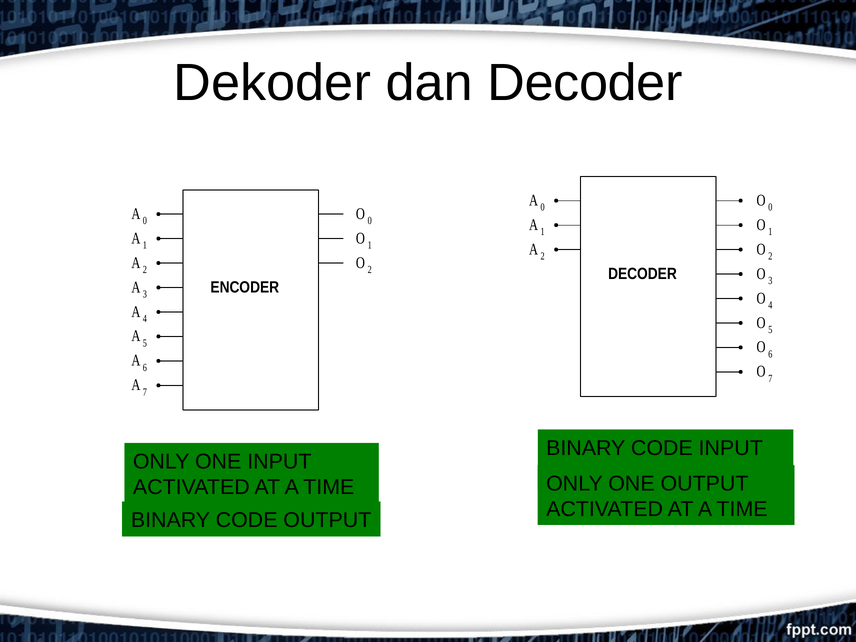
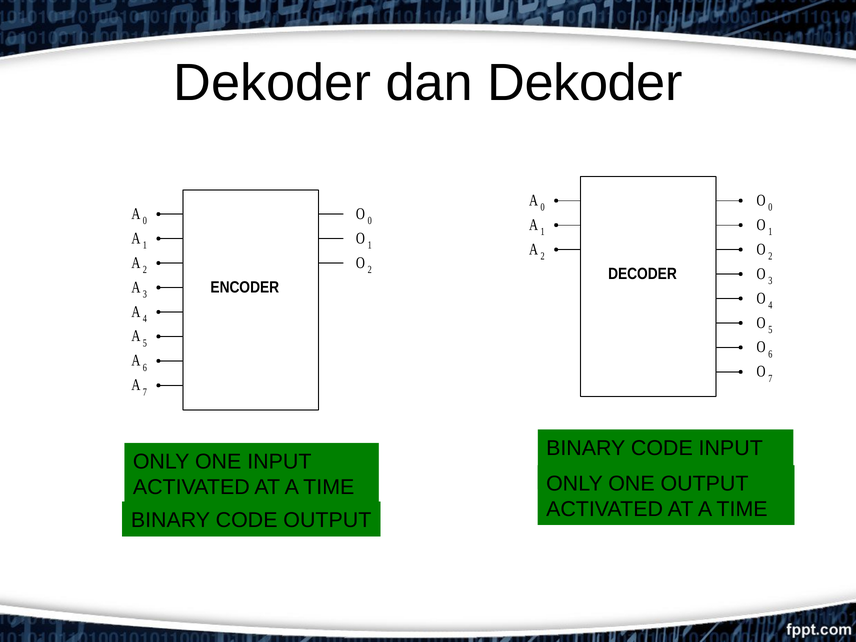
dan Decoder: Decoder -> Dekoder
